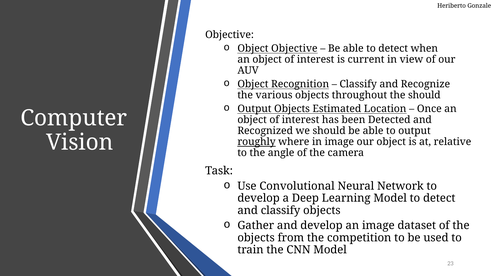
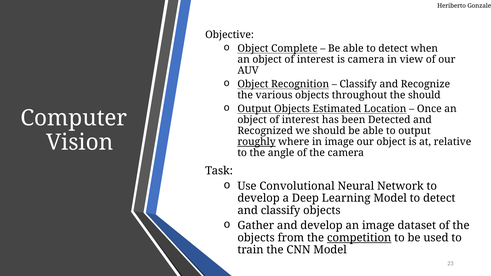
Object Objective: Objective -> Complete
is current: current -> camera
competition underline: none -> present
